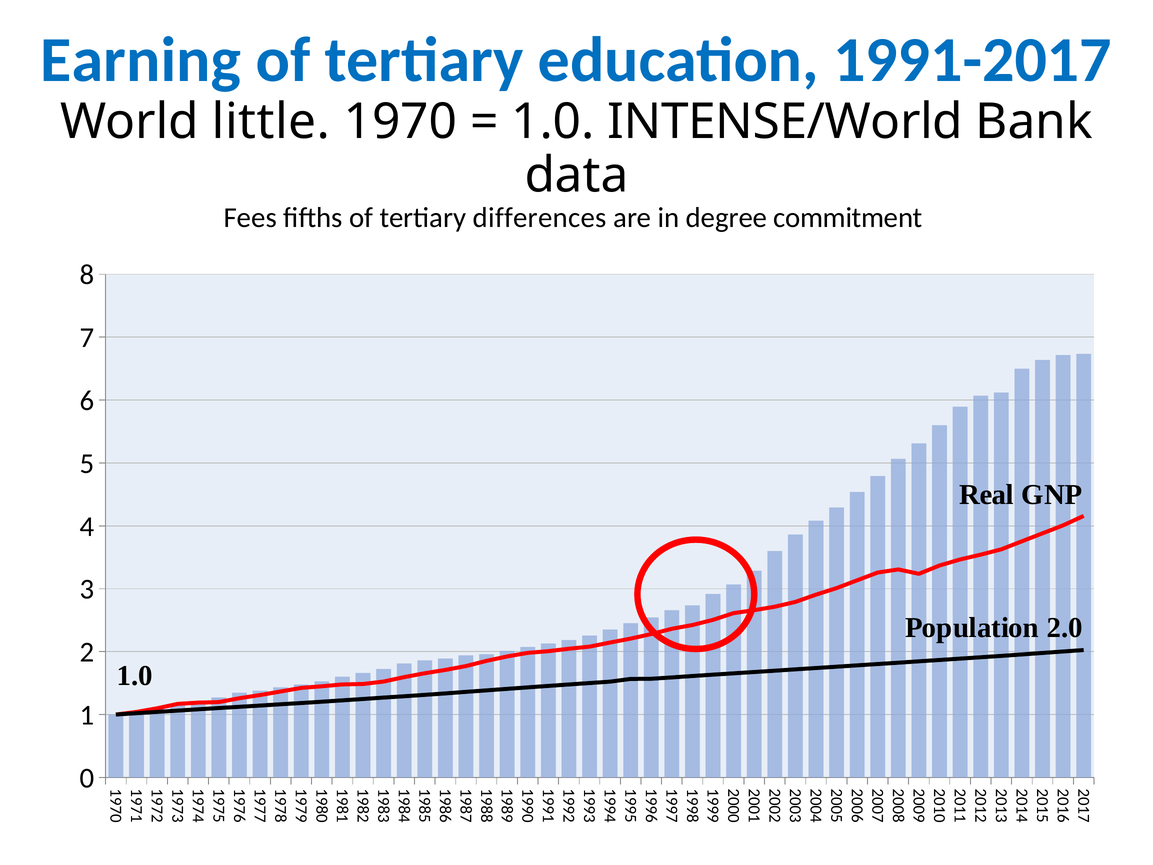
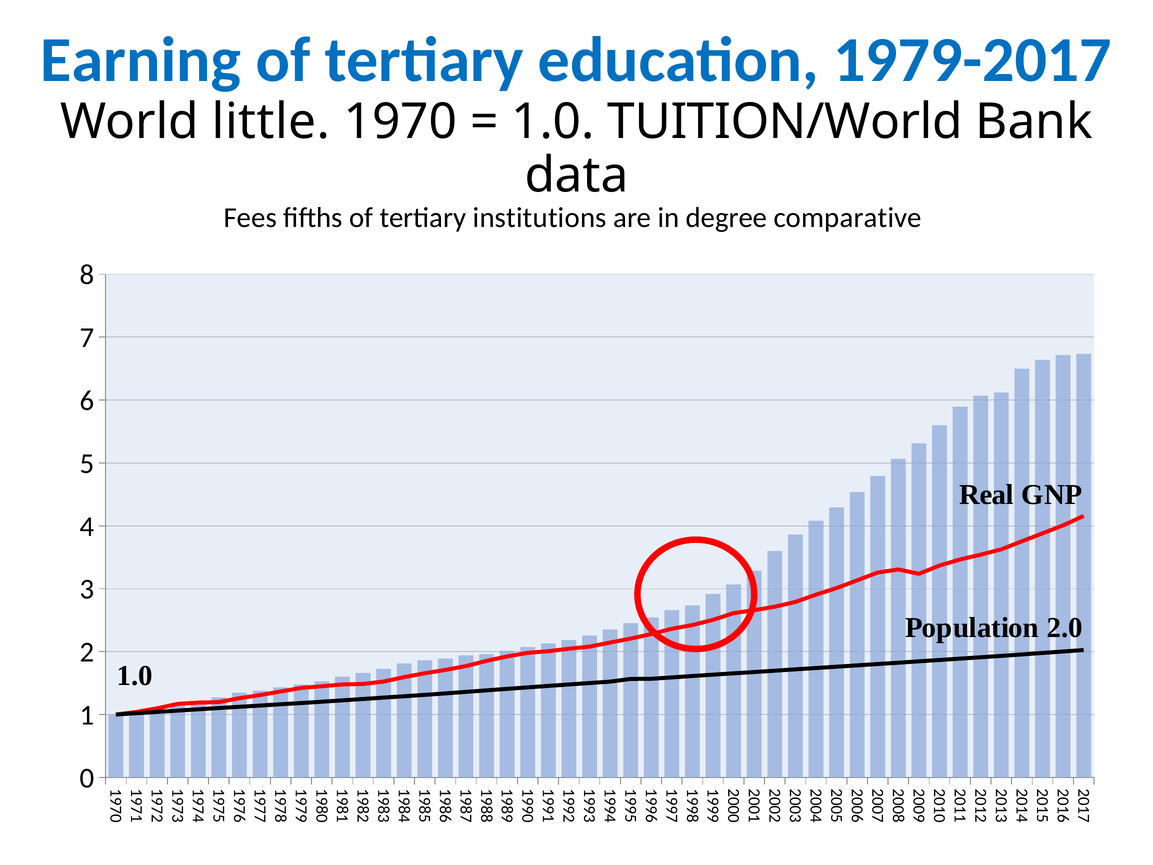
1991-2017: 1991-2017 -> 1979-2017
INTENSE/World: INTENSE/World -> TUITION/World
differences: differences -> institutions
commitment: commitment -> comparative
